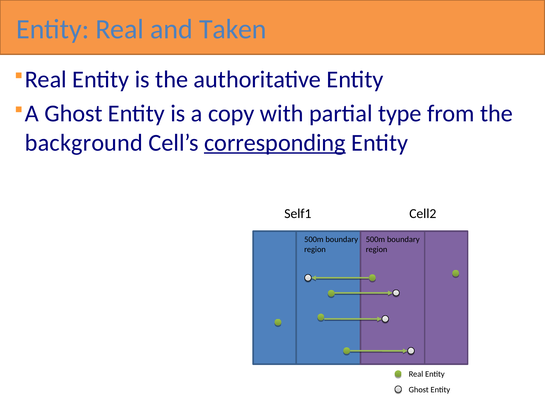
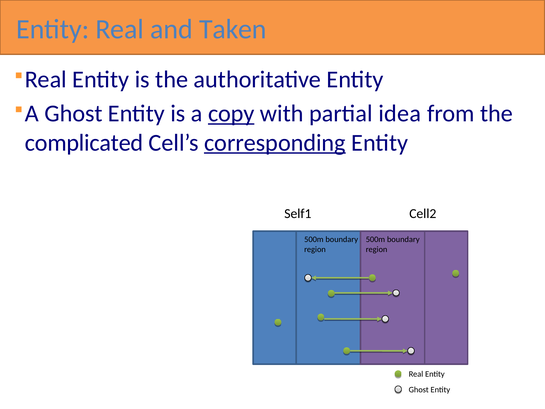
copy underline: none -> present
type: type -> idea
background: background -> complicated
